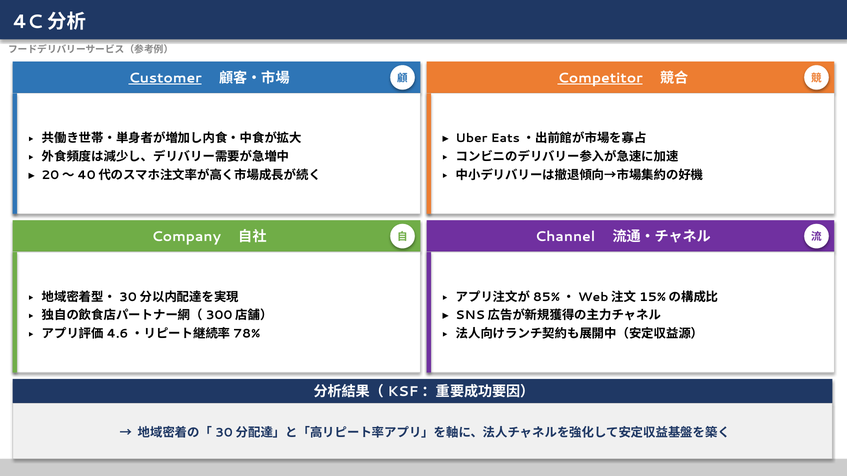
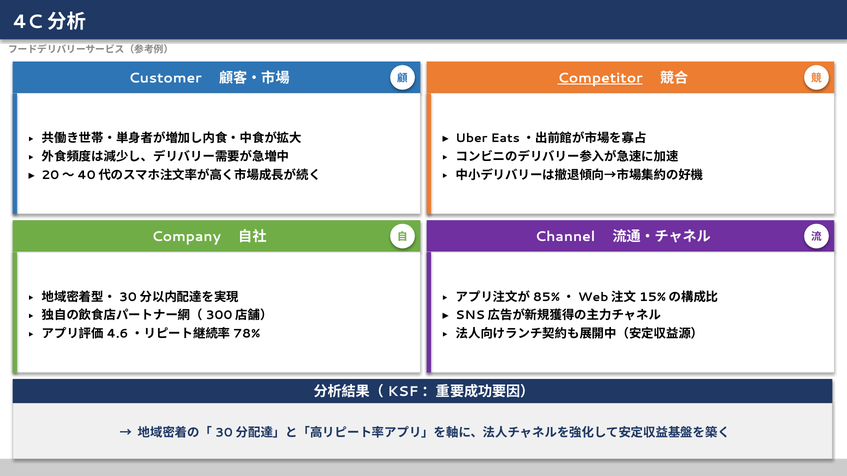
Customer underline: present -> none
